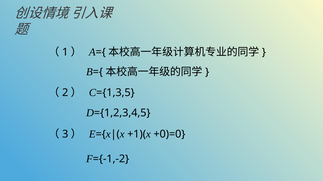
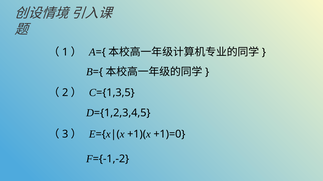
+0)=0: +0)=0 -> +1)=0
